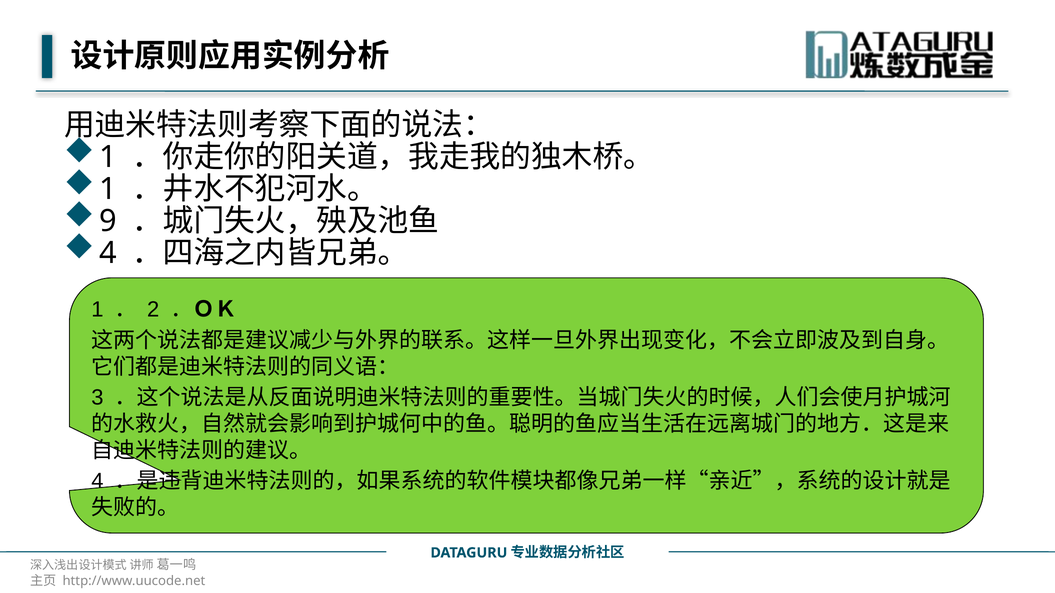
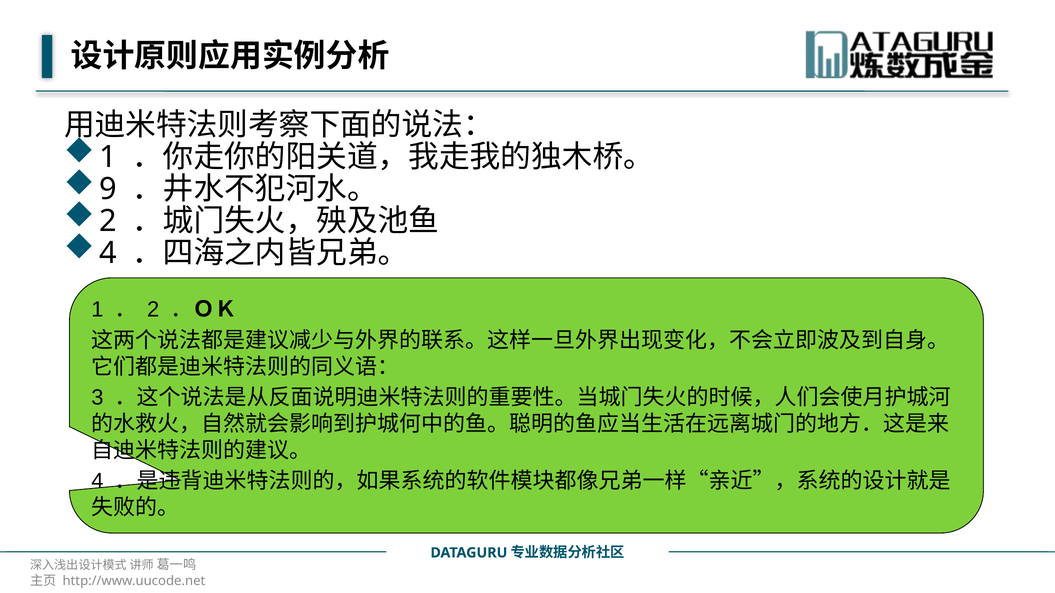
1 at (108, 189): 1 -> 9
9 at (108, 221): 9 -> 2
